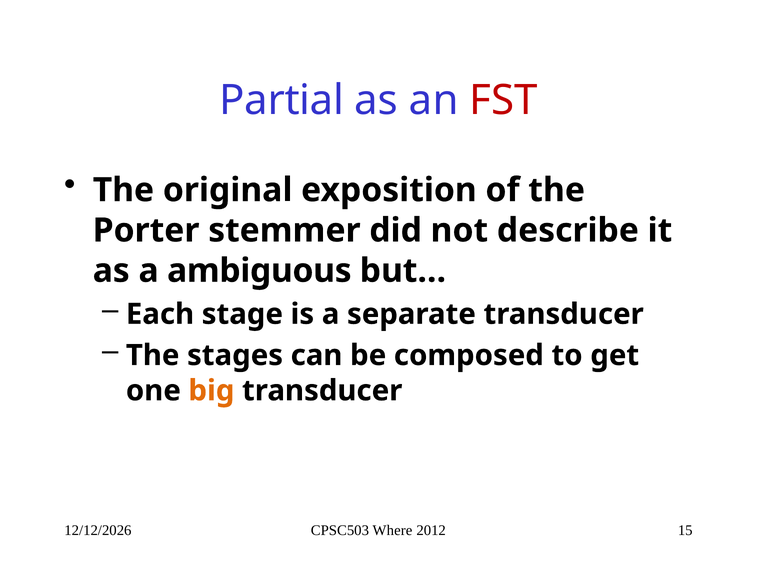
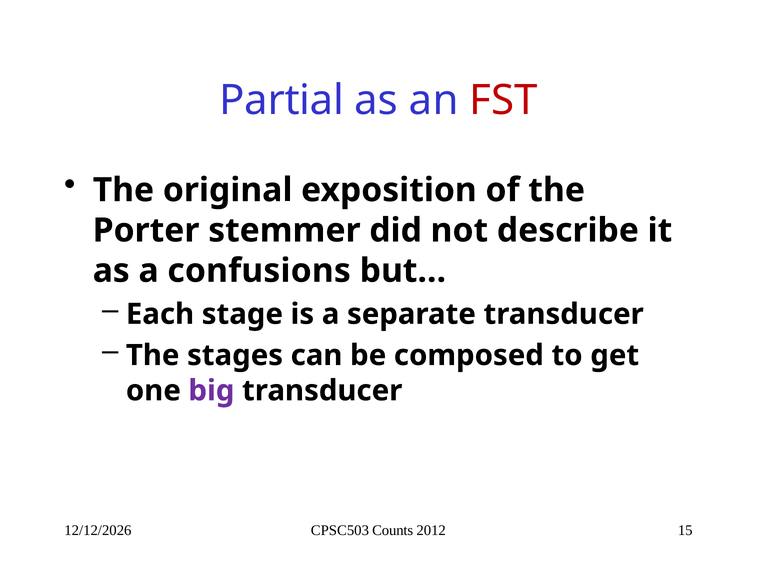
ambiguous: ambiguous -> confusions
big colour: orange -> purple
Where: Where -> Counts
